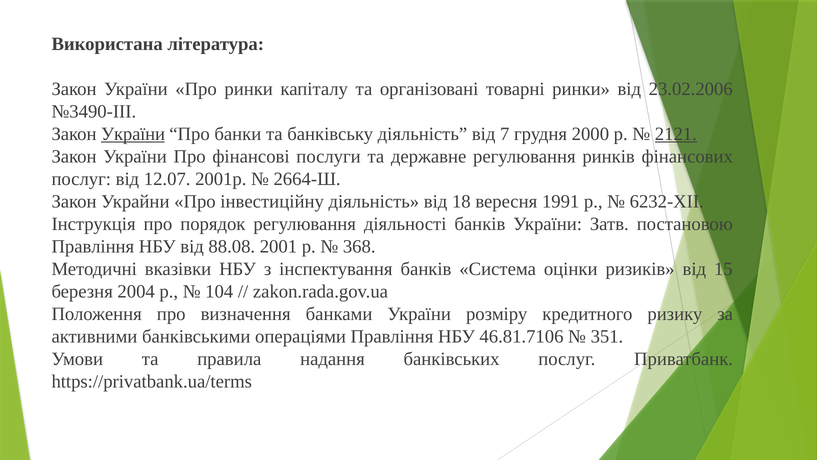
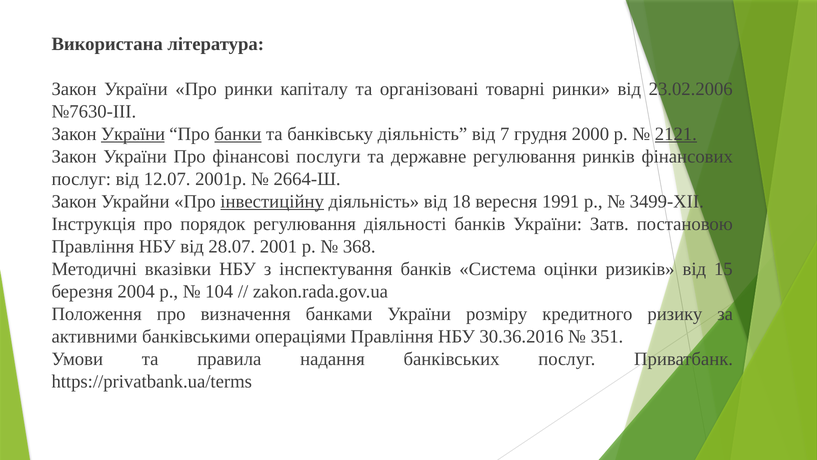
№3490-ІІІ: №3490-ІІІ -> №7630-ІІІ
банки underline: none -> present
інвестиційну underline: none -> present
6232-XII: 6232-XII -> 3499-XII
88.08: 88.08 -> 28.07
46.81.7106: 46.81.7106 -> 30.36.2016
